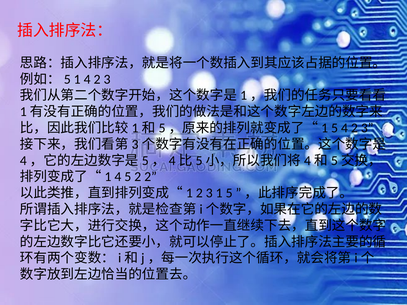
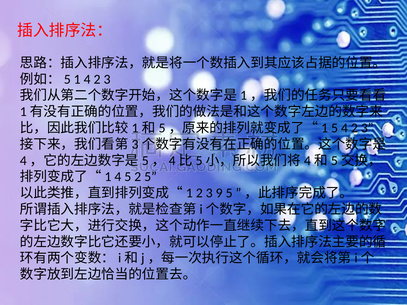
2 2: 2 -> 5
3 1: 1 -> 9
